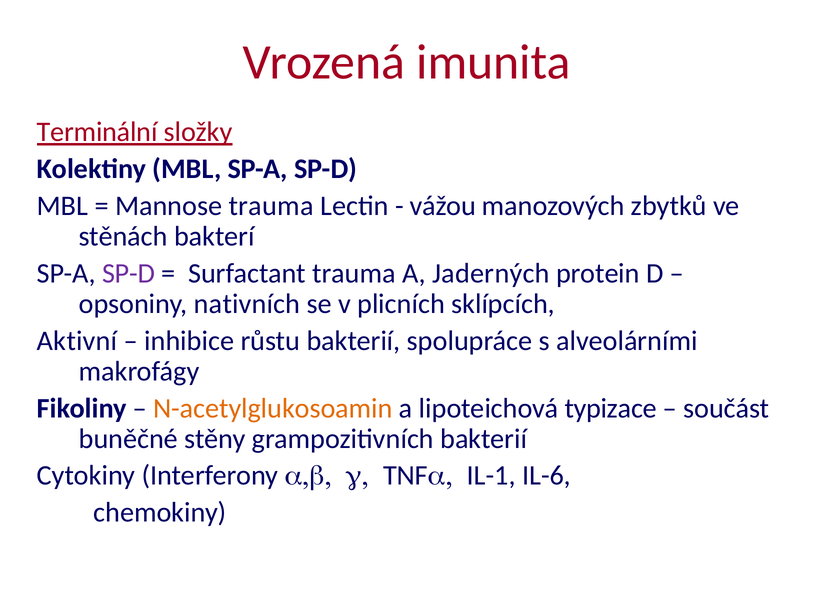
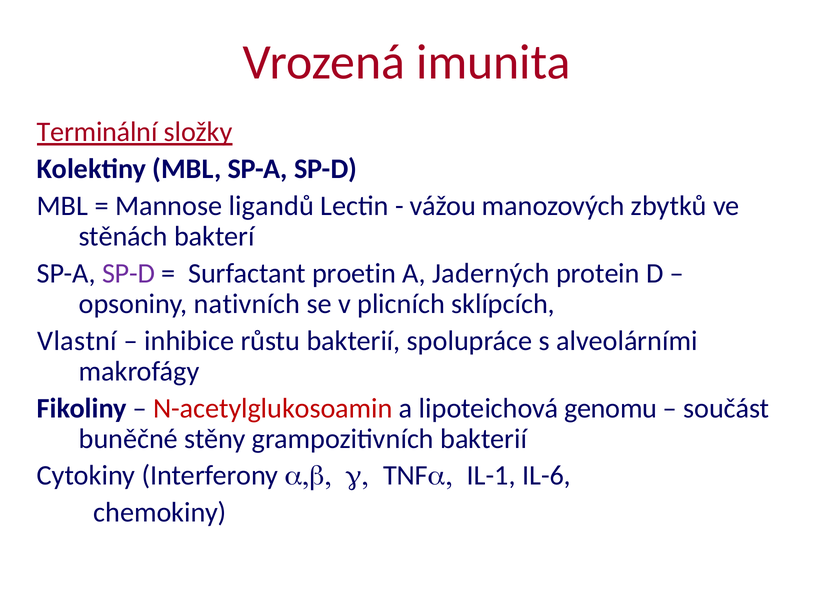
Mannose trauma: trauma -> ligandů
Surfactant trauma: trauma -> proetin
Aktivní: Aktivní -> Vlastní
N-acetylglukosoamin colour: orange -> red
typizace: typizace -> genomu
